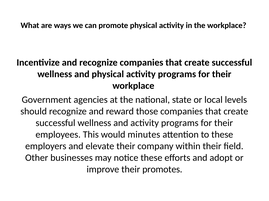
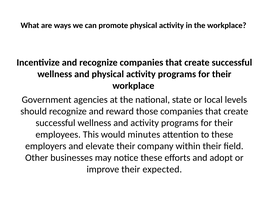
promotes: promotes -> expected
